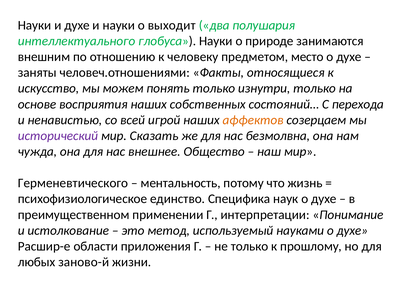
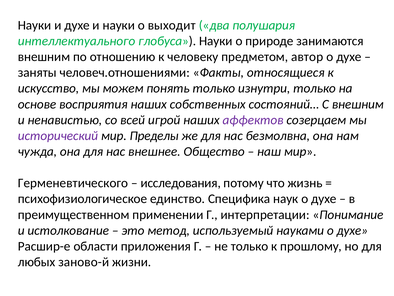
место: место -> автор
С перехода: перехода -> внешним
аффектов colour: orange -> purple
Сказать: Сказать -> Пределы
ментальность: ментальность -> исследования
